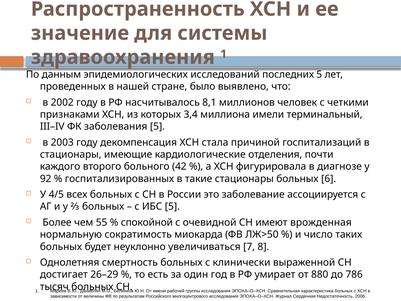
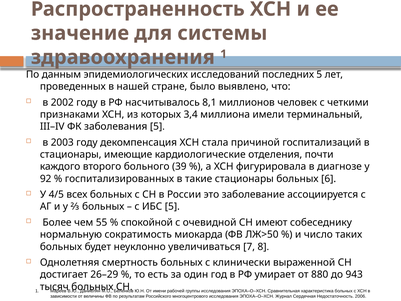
42: 42 -> 39
врожденная: врожденная -> собеседнику
786: 786 -> 943
